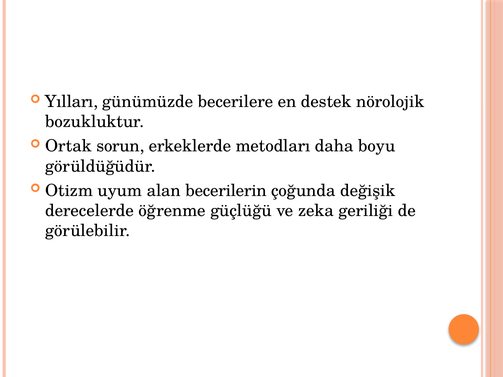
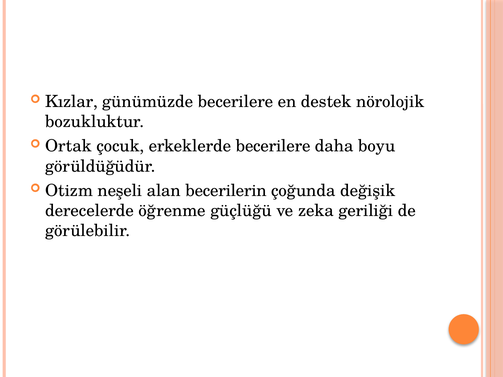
Yılları: Yılları -> Kızlar
sorun: sorun -> çocuk
erkeklerde metodları: metodları -> becerilere
uyum: uyum -> neşeli
